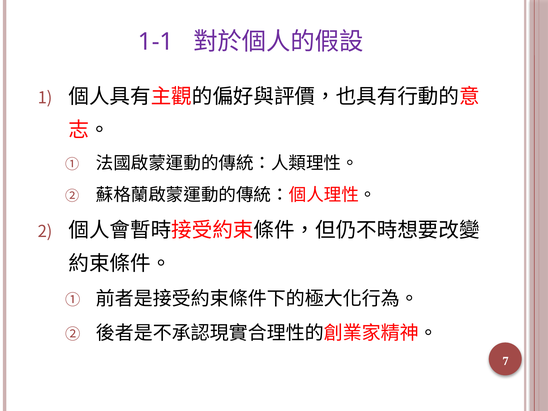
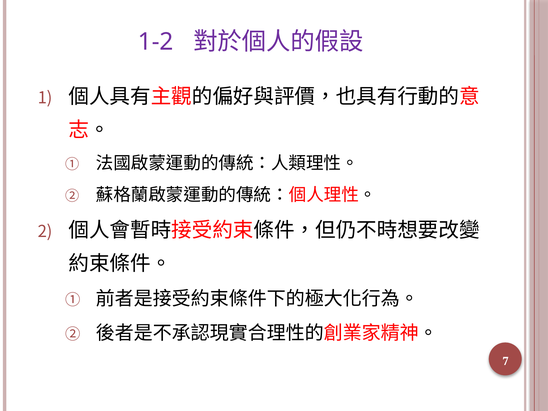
1-1: 1-1 -> 1-2
